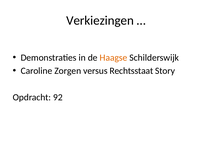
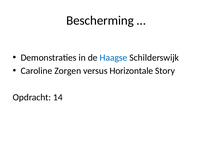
Verkiezingen: Verkiezingen -> Bescherming
Haagse colour: orange -> blue
Rechtsstaat: Rechtsstaat -> Horizontale
92: 92 -> 14
